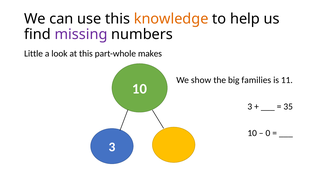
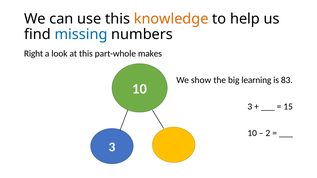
missing colour: purple -> blue
Little: Little -> Right
families: families -> learning
11: 11 -> 83
35: 35 -> 15
0: 0 -> 2
